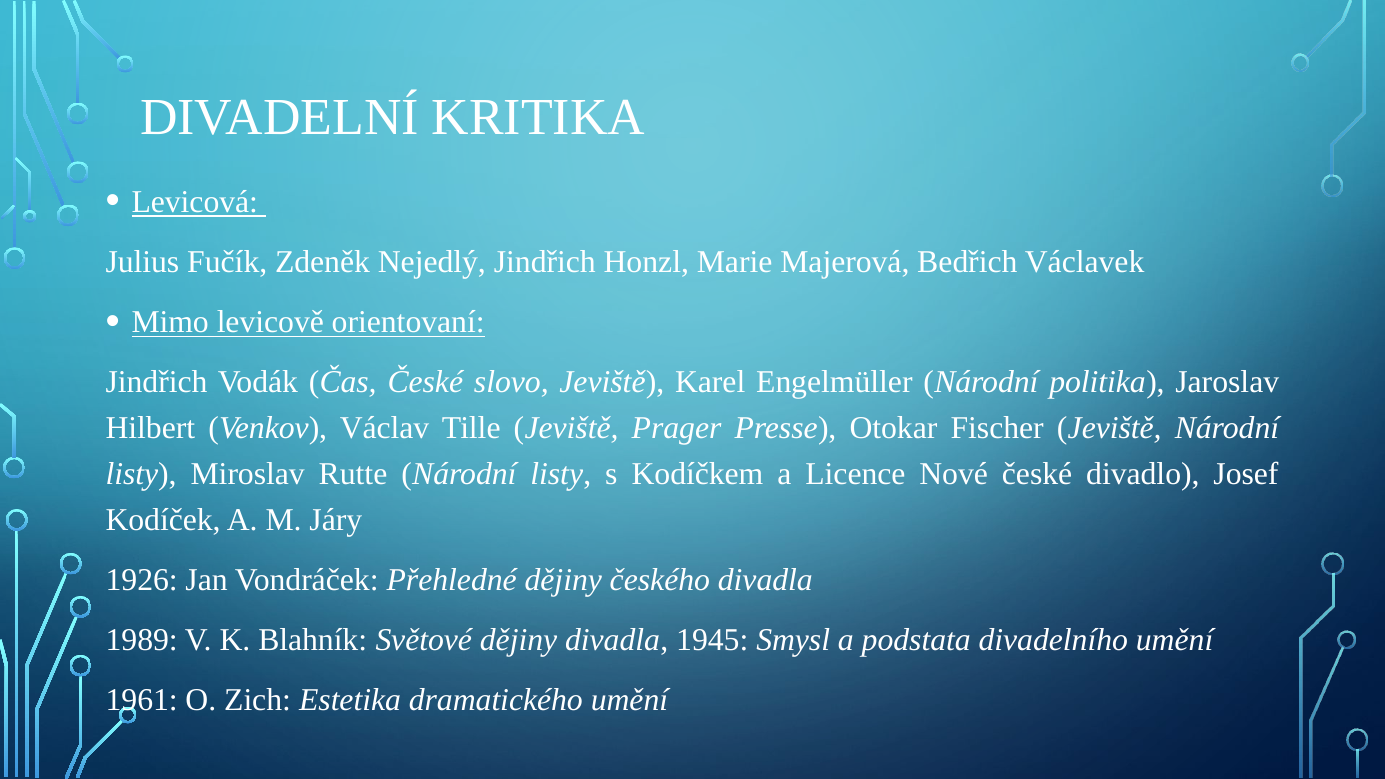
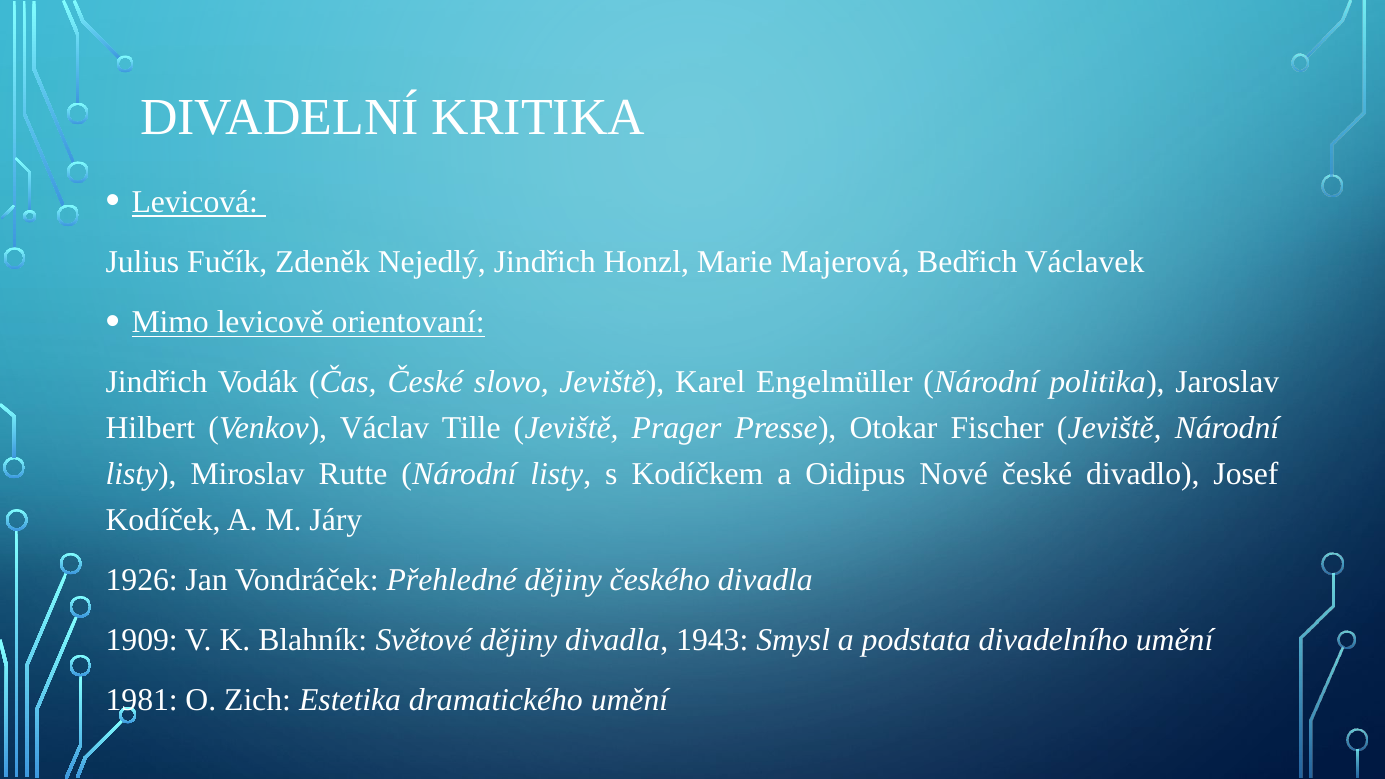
Licence: Licence -> Oidipus
1989: 1989 -> 1909
1945: 1945 -> 1943
1961: 1961 -> 1981
